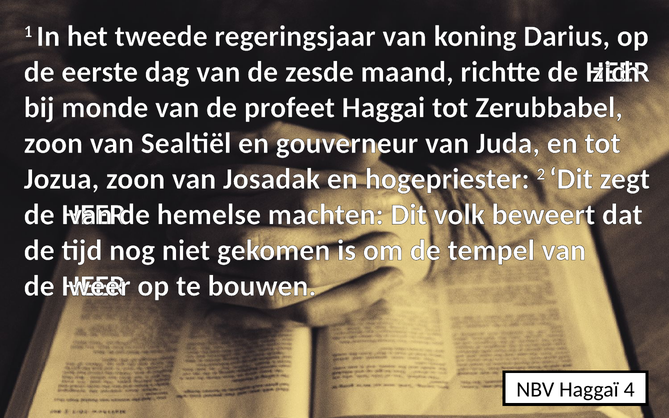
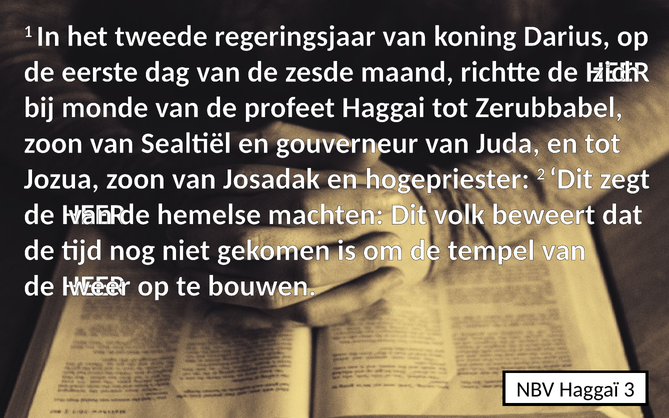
4: 4 -> 3
